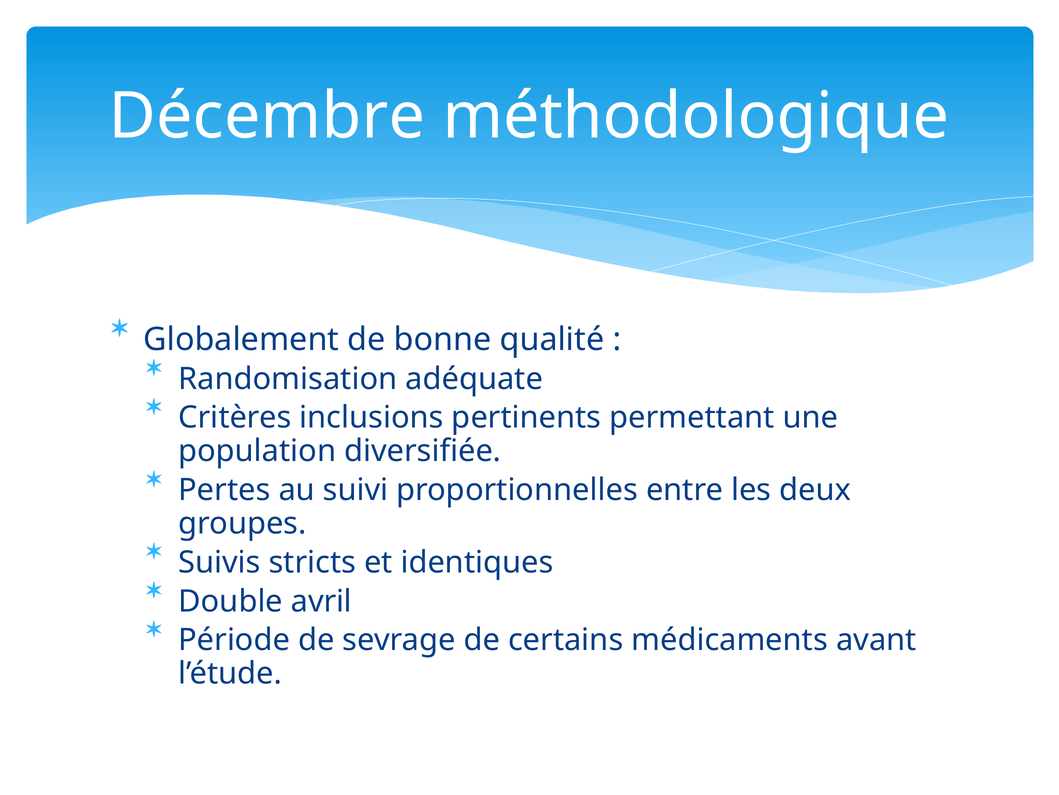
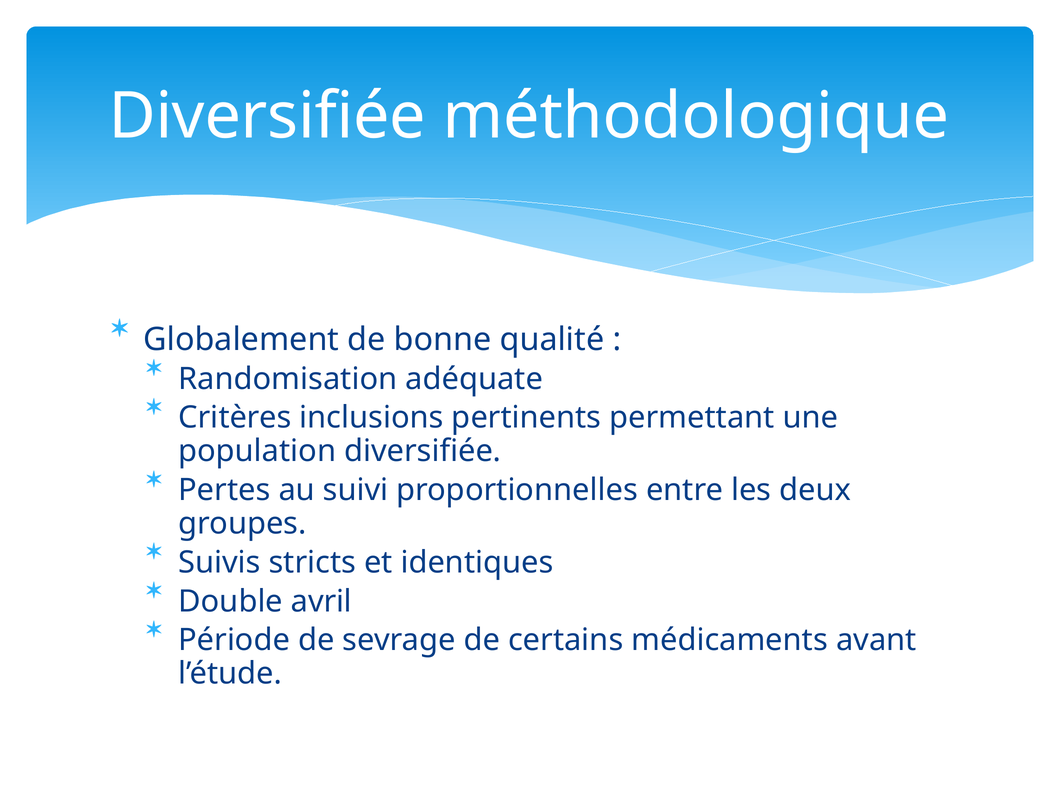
Décembre at (267, 116): Décembre -> Diversifiée
